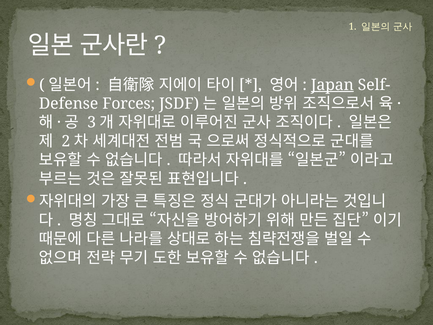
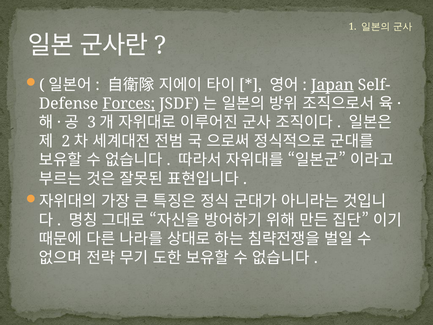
Forces underline: none -> present
